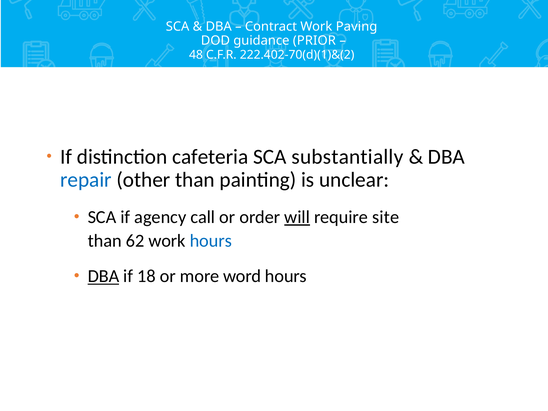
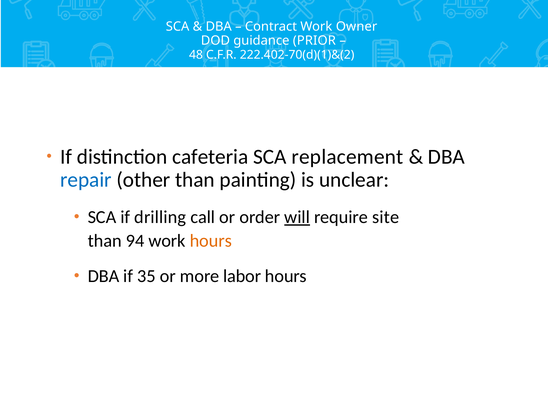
Paving: Paving -> Owner
substantially: substantially -> replacement
agency: agency -> drilling
62: 62 -> 94
hours at (211, 241) colour: blue -> orange
DBA at (103, 276) underline: present -> none
18: 18 -> 35
word: word -> labor
